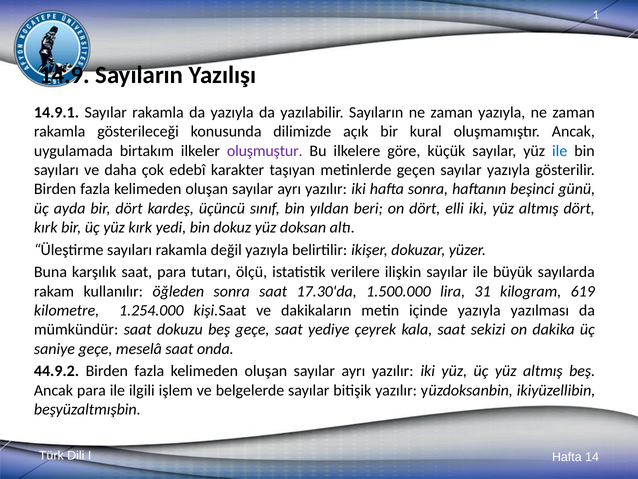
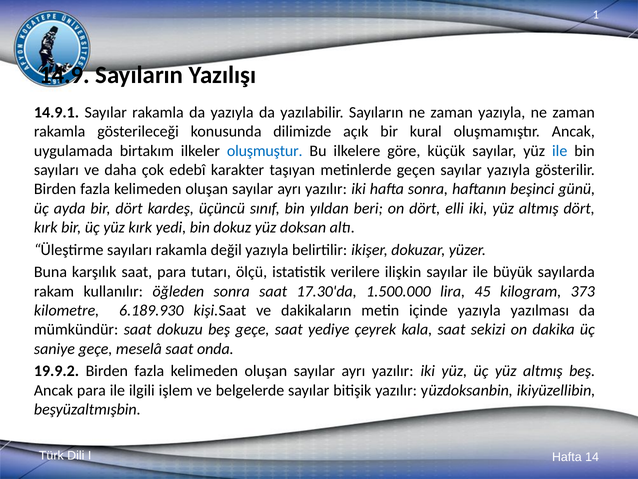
oluşmuştur colour: purple -> blue
31: 31 -> 45
619: 619 -> 373
1.254.000: 1.254.000 -> 6.189.930
44.9.2: 44.9.2 -> 19.9.2
